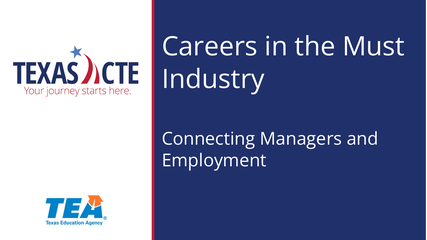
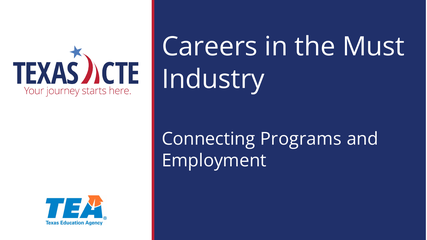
Managers: Managers -> Programs
